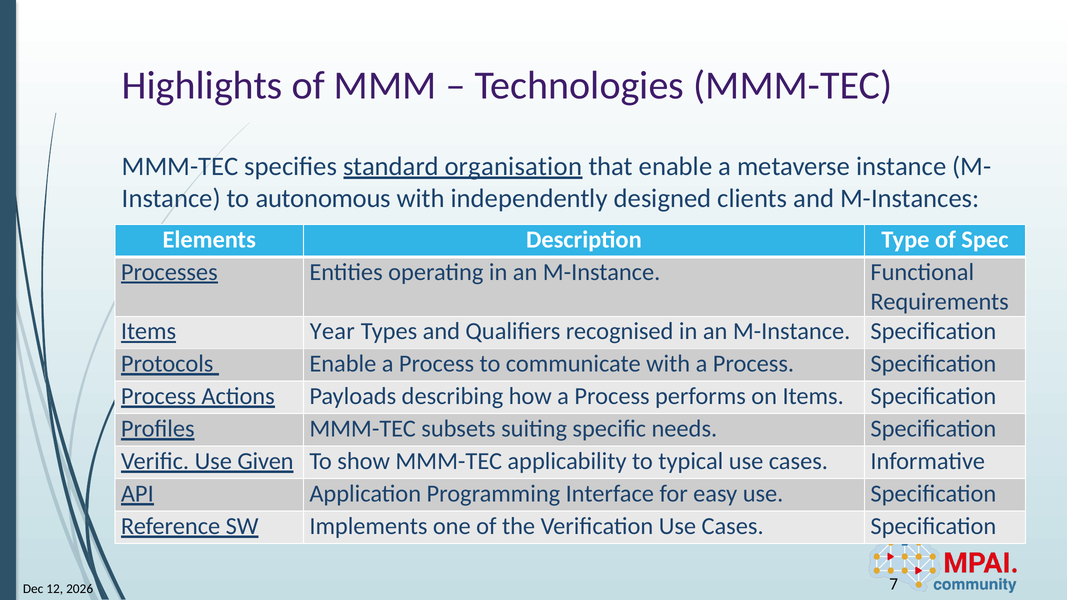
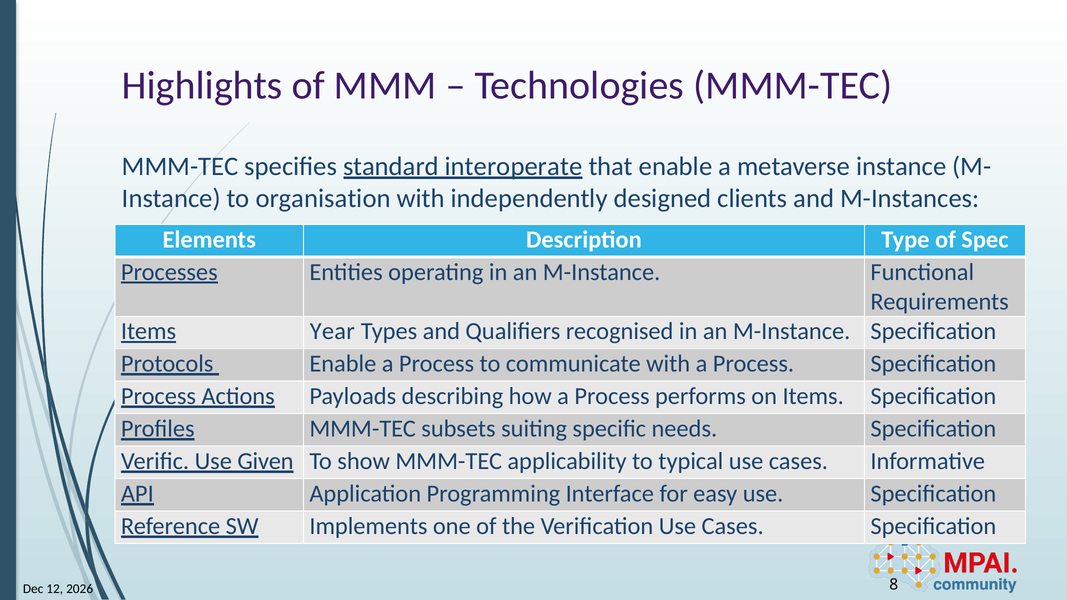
organisation: organisation -> interoperate
autonomous: autonomous -> organisation
7: 7 -> 8
